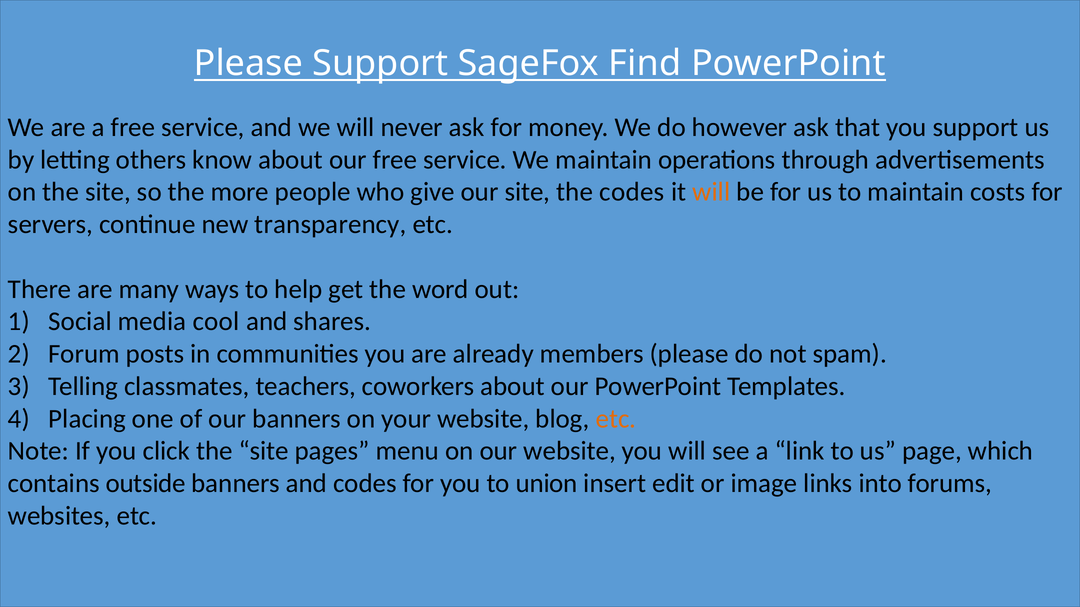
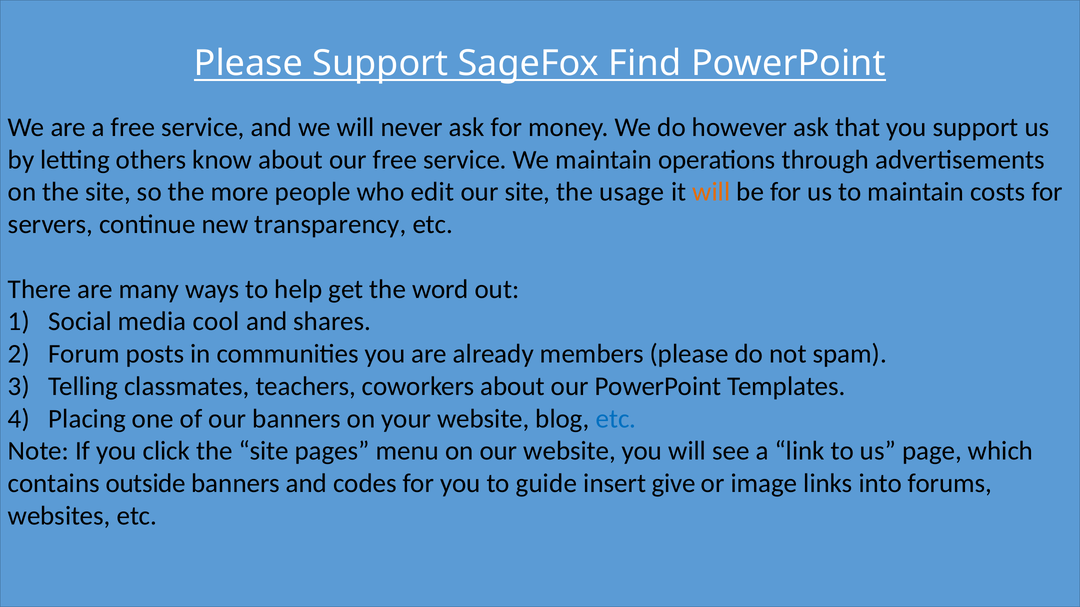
give: give -> edit
the codes: codes -> usage
etc at (616, 419) colour: orange -> blue
union: union -> guide
edit: edit -> give
